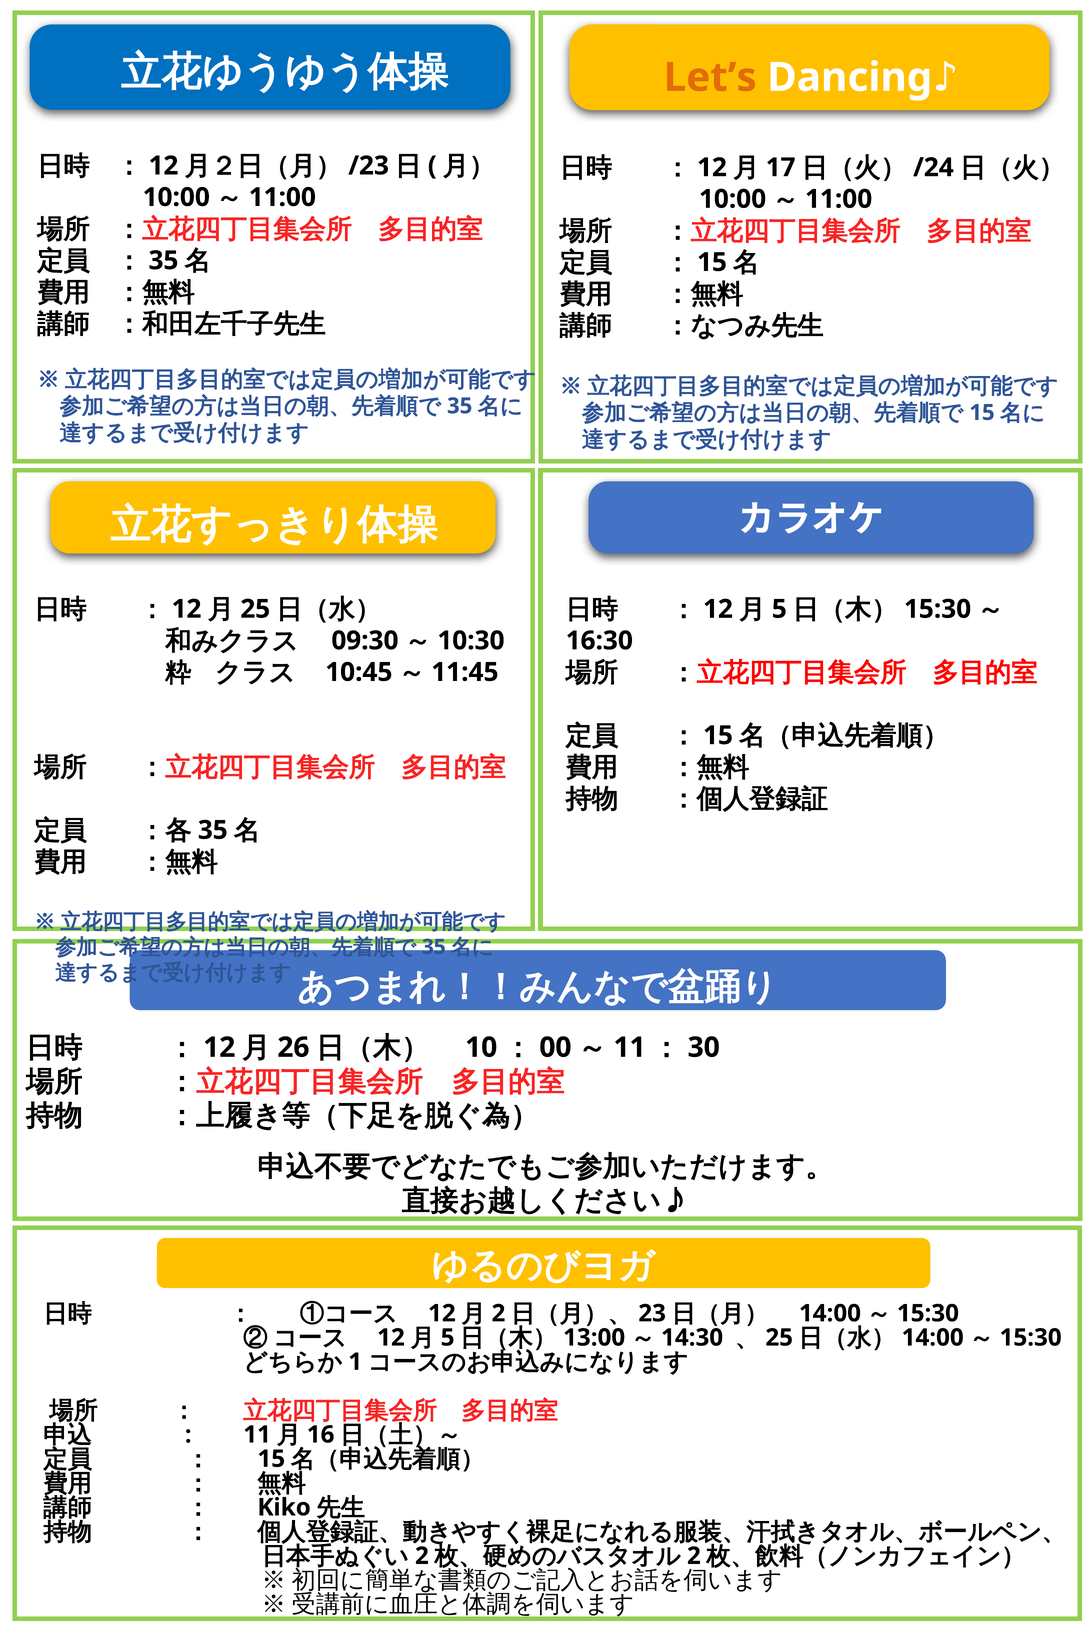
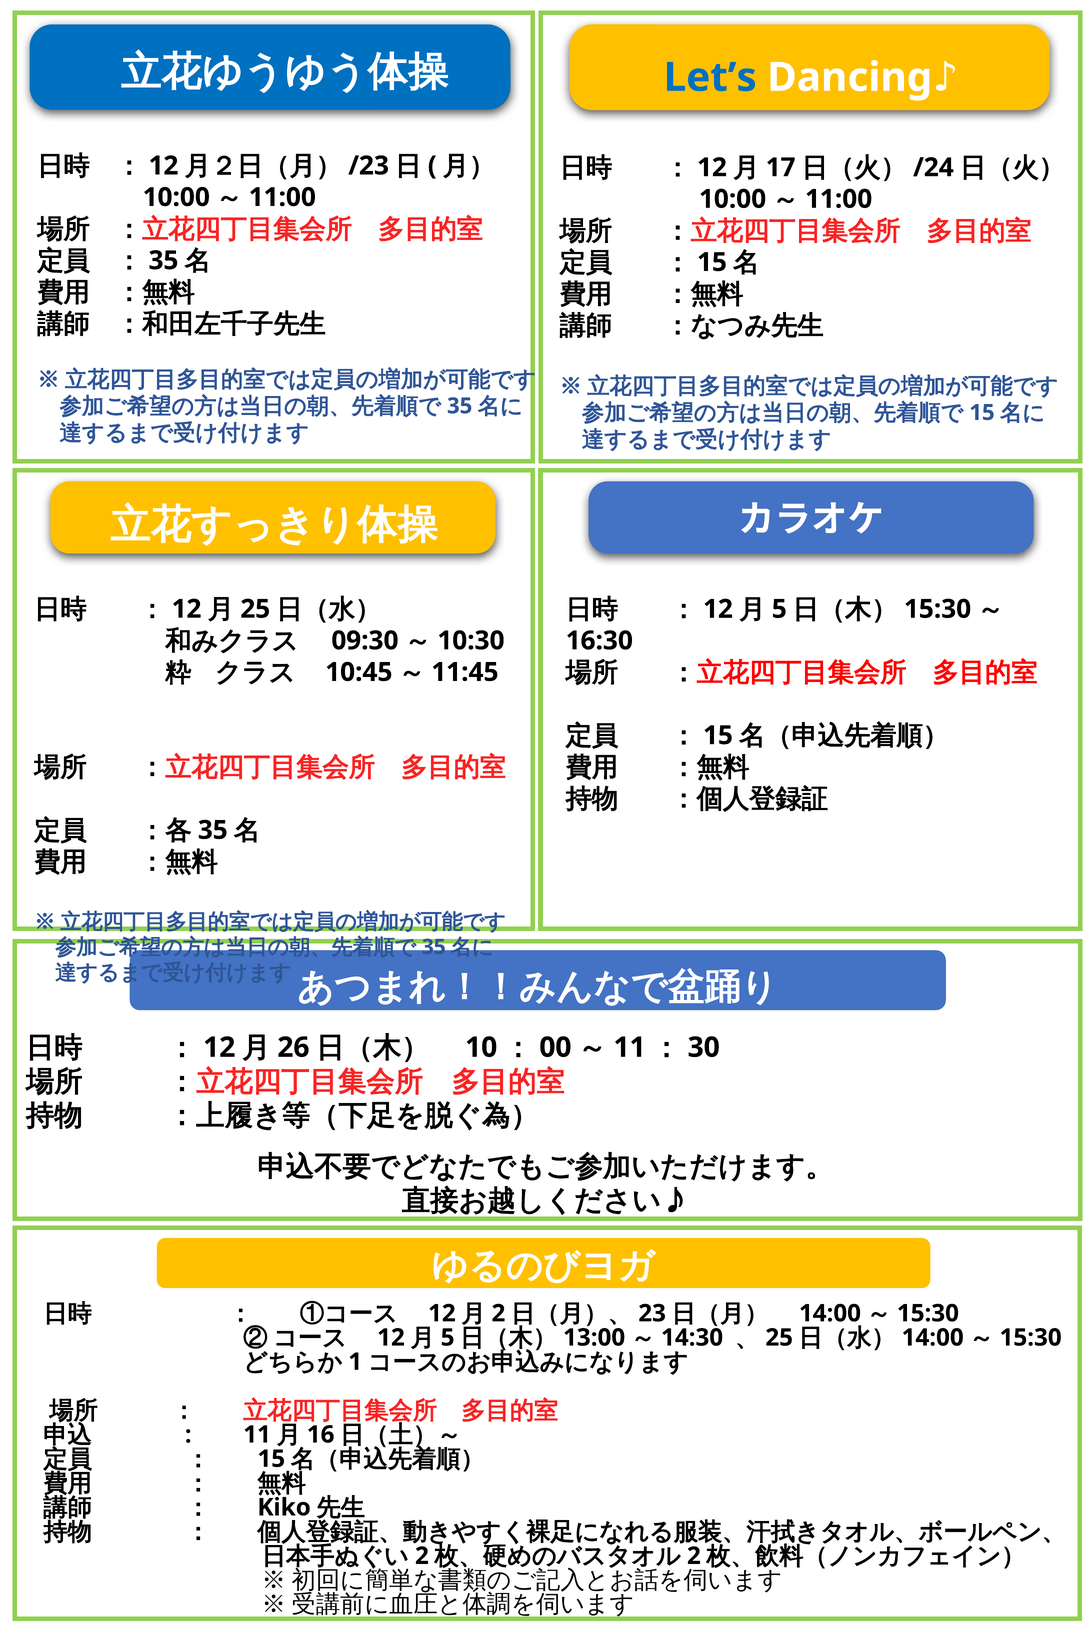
Let’s colour: orange -> blue
